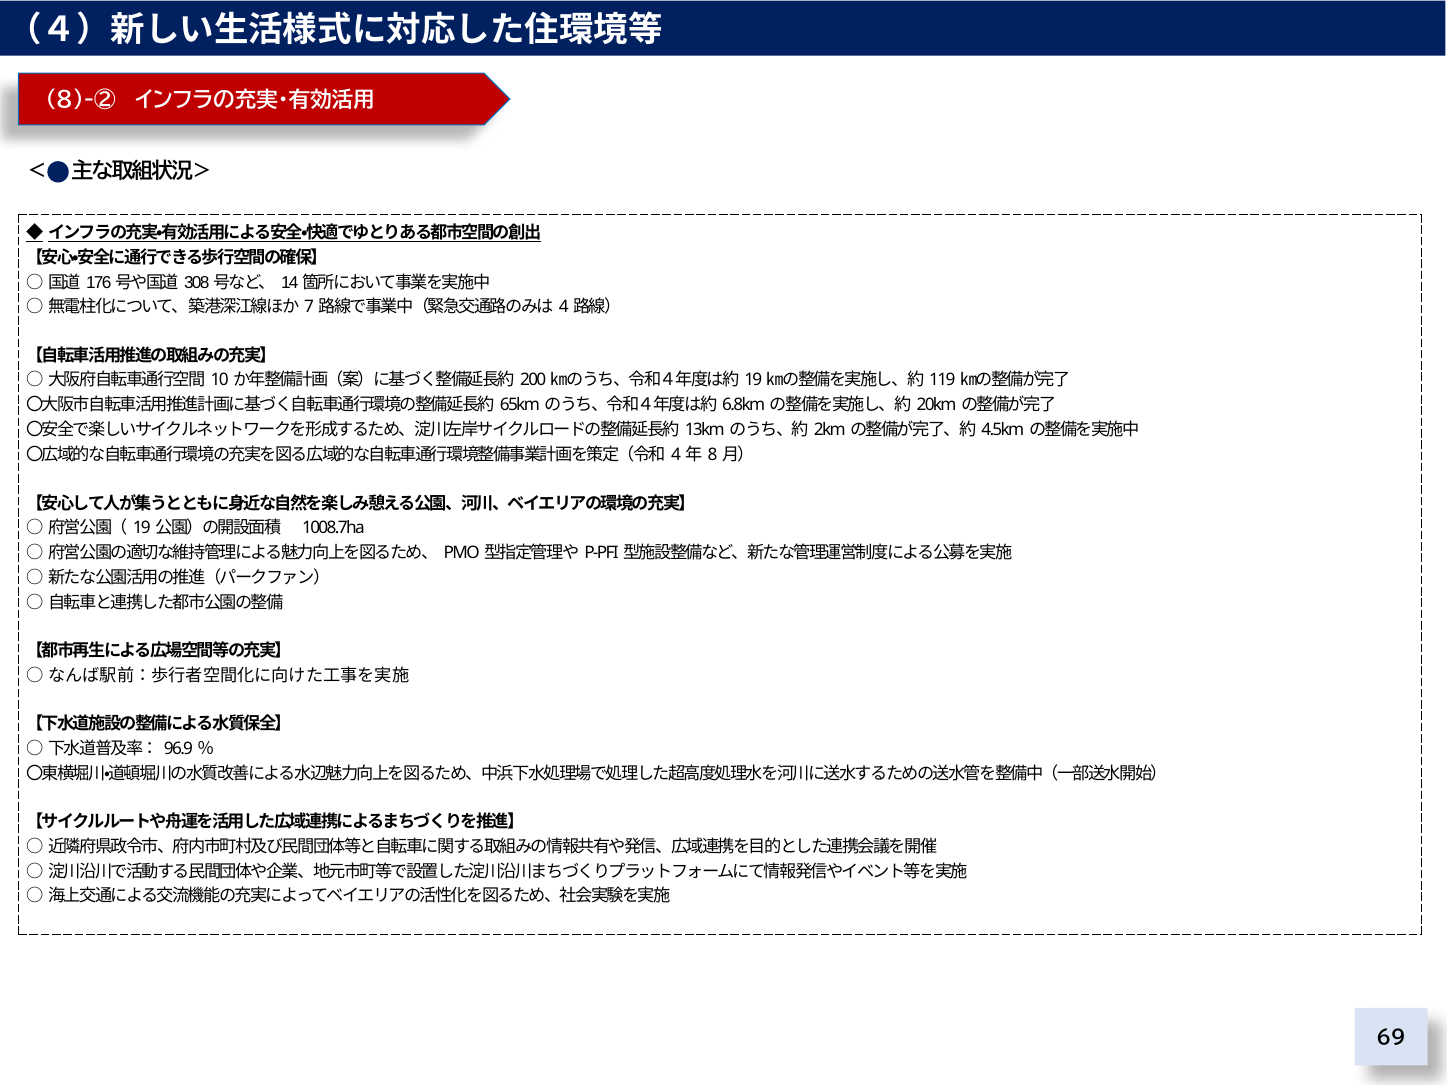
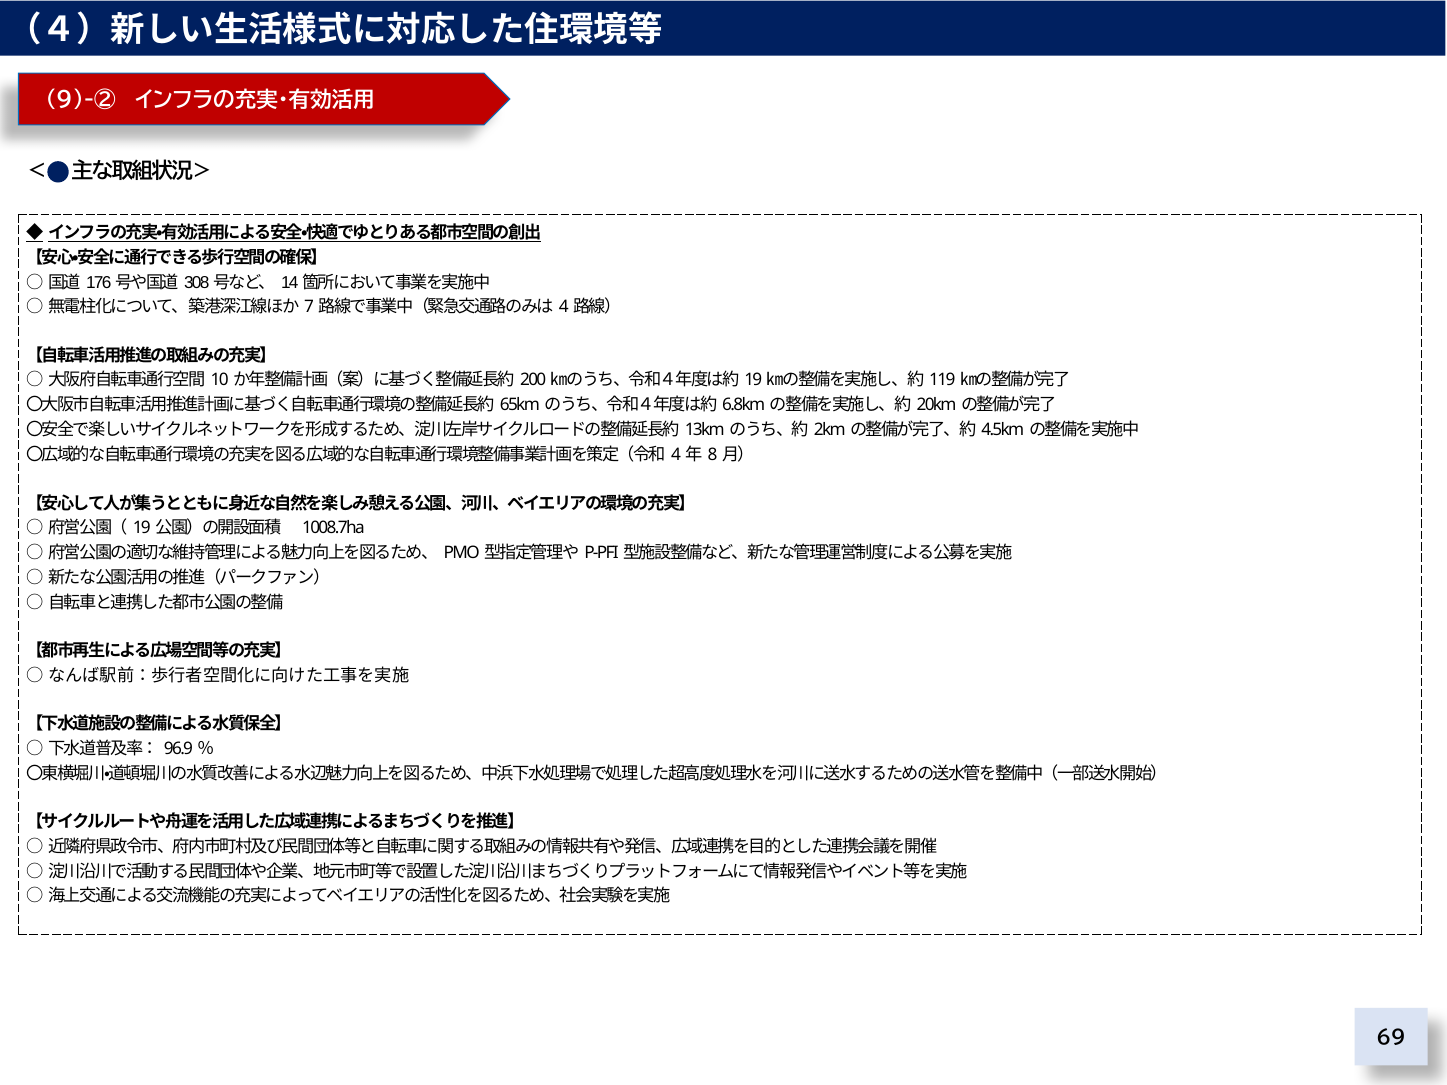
8)-②: 8)-② -> 9)-②
